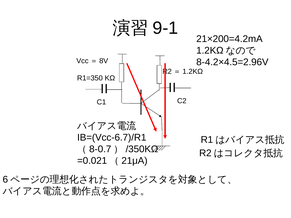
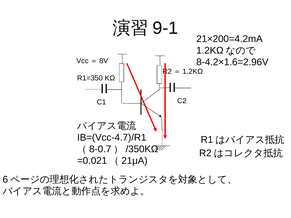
8-4.2×4.5=2.96V: 8-4.2×4.5=2.96V -> 8-4.2×1.6=2.96V
IB=(Vcc-6.7)/R1: IB=(Vcc-6.7)/R1 -> IB=(Vcc-4.7)/R1
